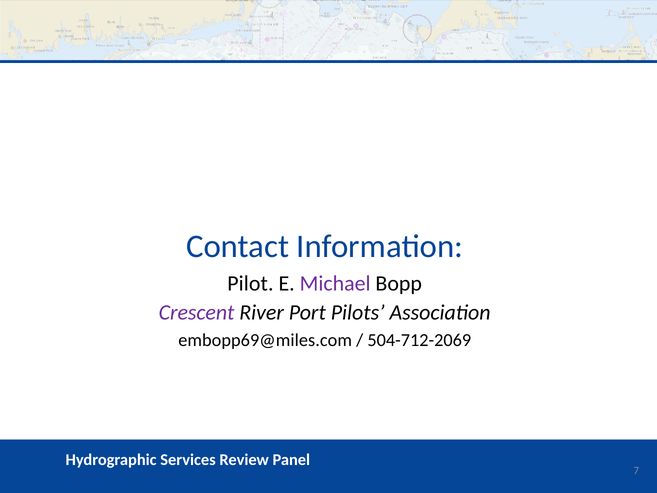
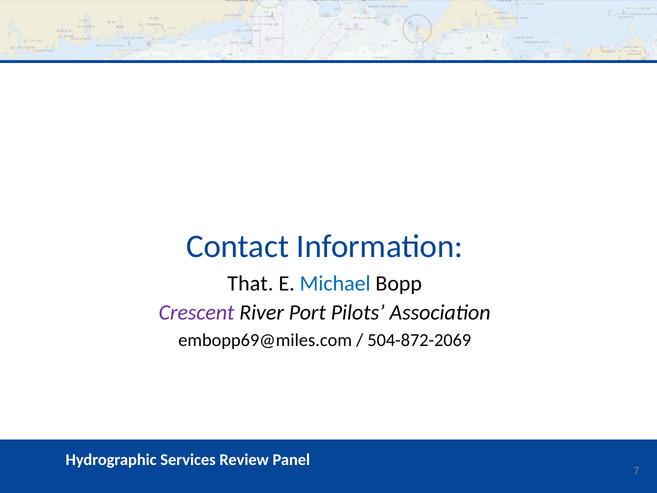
Pilot: Pilot -> That
Michael colour: purple -> blue
504-712-2069: 504-712-2069 -> 504-872-2069
